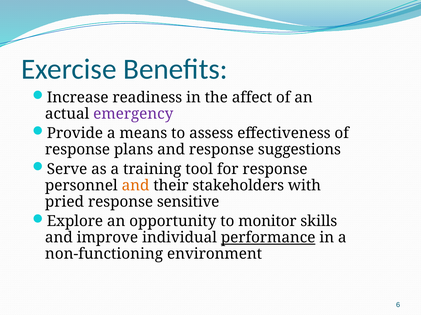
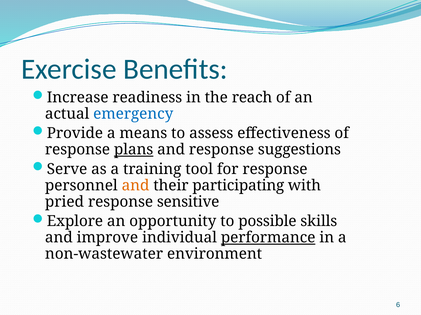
affect: affect -> reach
emergency colour: purple -> blue
plans underline: none -> present
stakeholders: stakeholders -> participating
monitor: monitor -> possible
non-functioning: non-functioning -> non-wastewater
